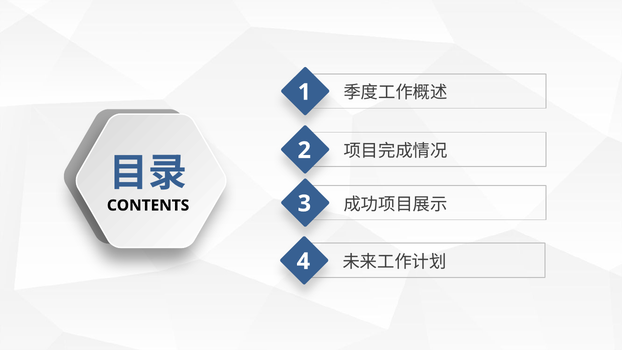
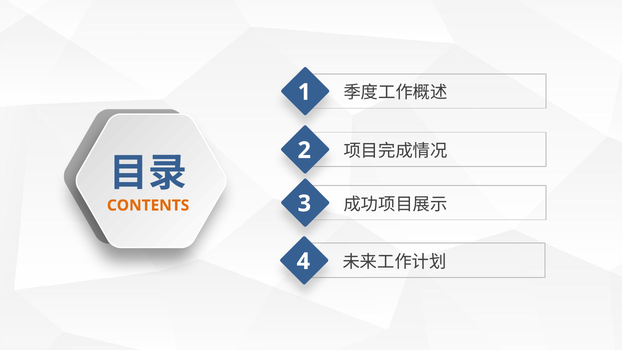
CONTENTS colour: black -> orange
